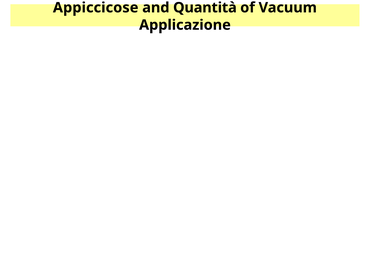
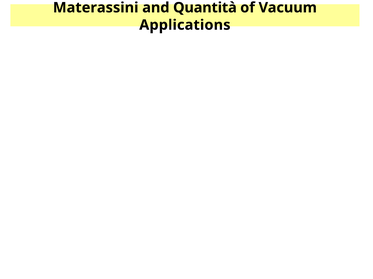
Appiccicose: Appiccicose -> Materassini
Applicazione: Applicazione -> Applications
